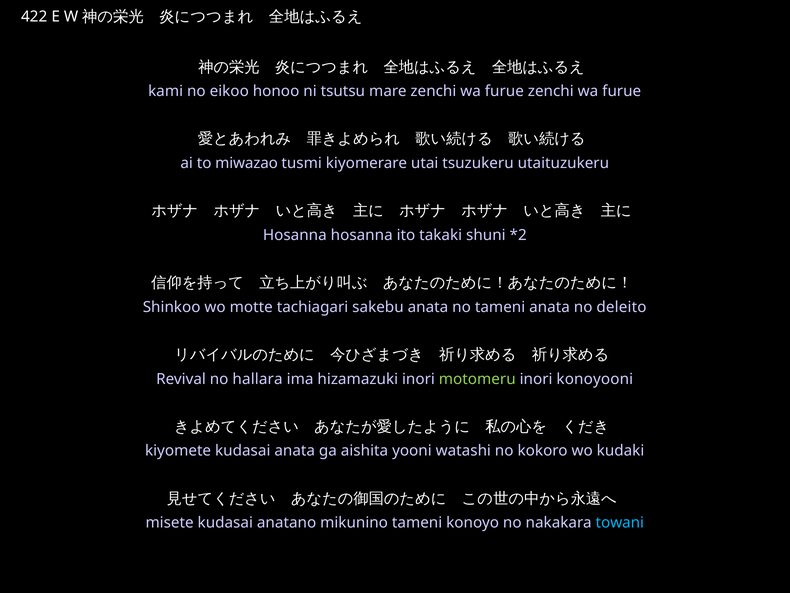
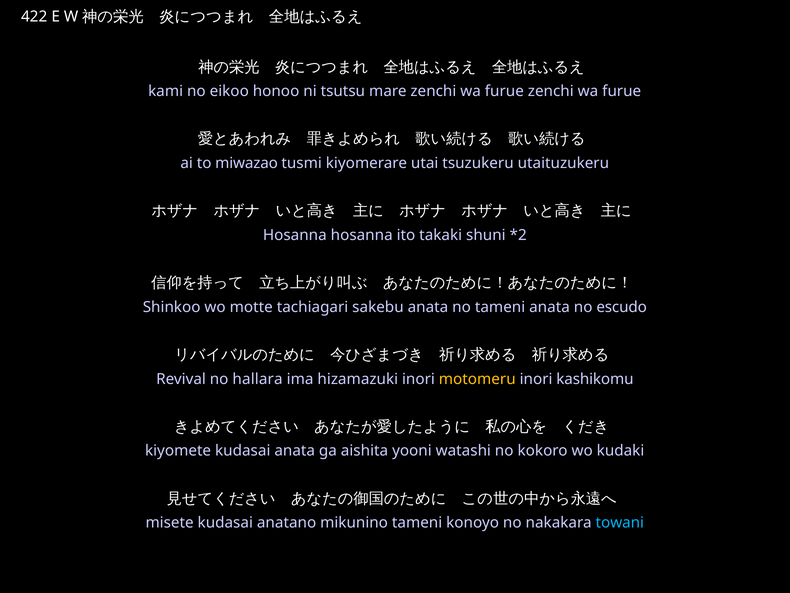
deleito: deleito -> escudo
motomeru colour: light green -> yellow
konoyooni: konoyooni -> kashikomu
